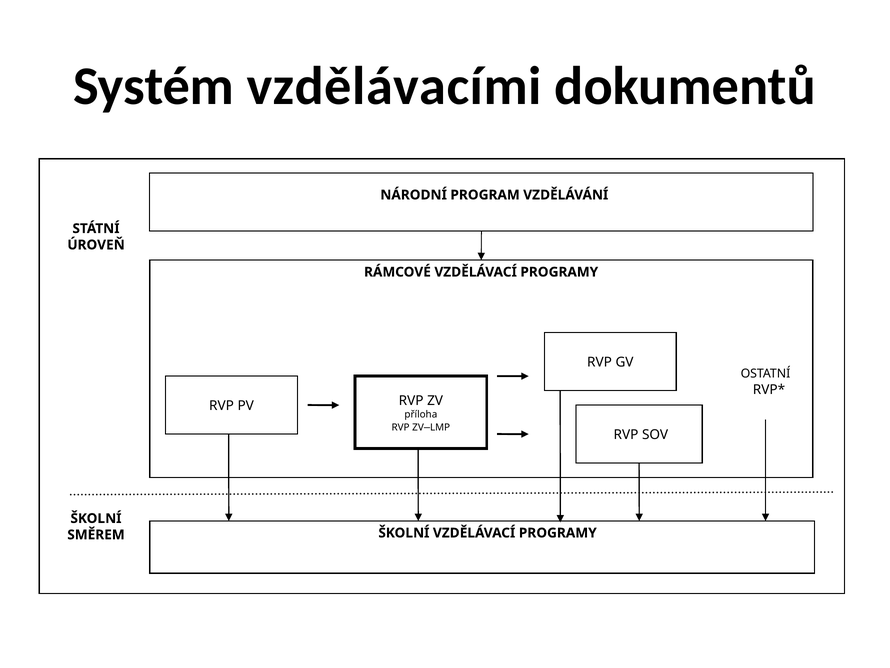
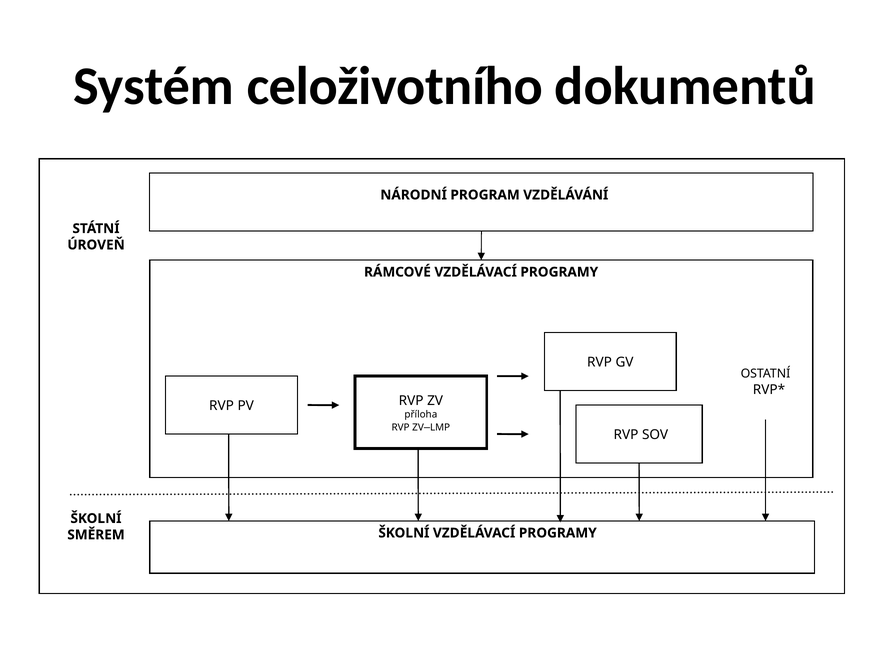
vzdělávacími: vzdělávacími -> celoživotního
